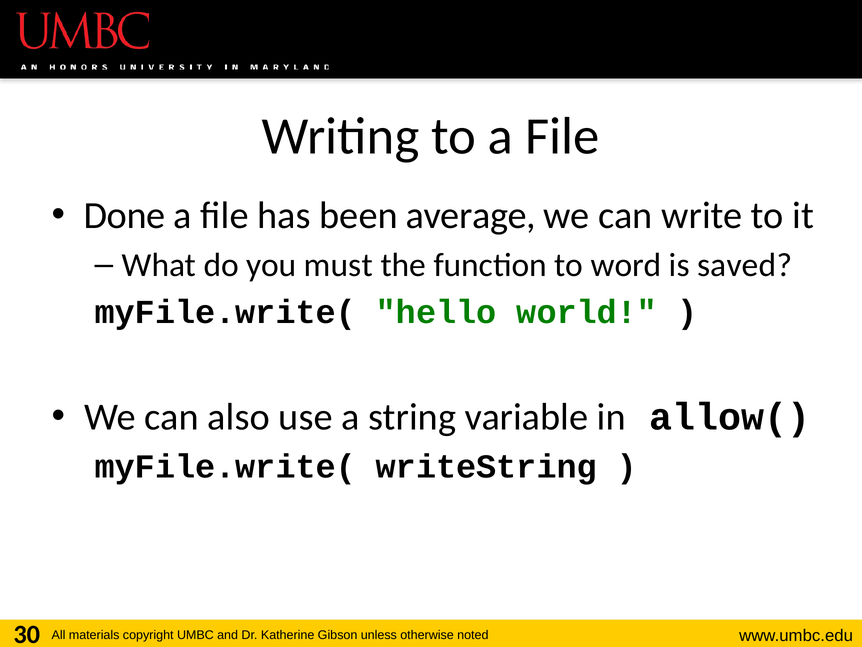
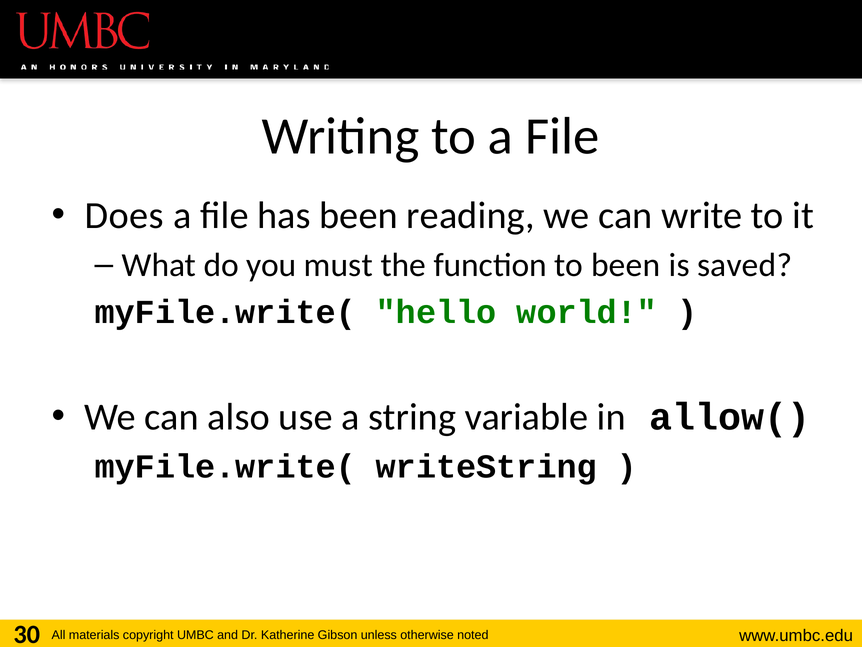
Done: Done -> Does
average: average -> reading
to word: word -> been
